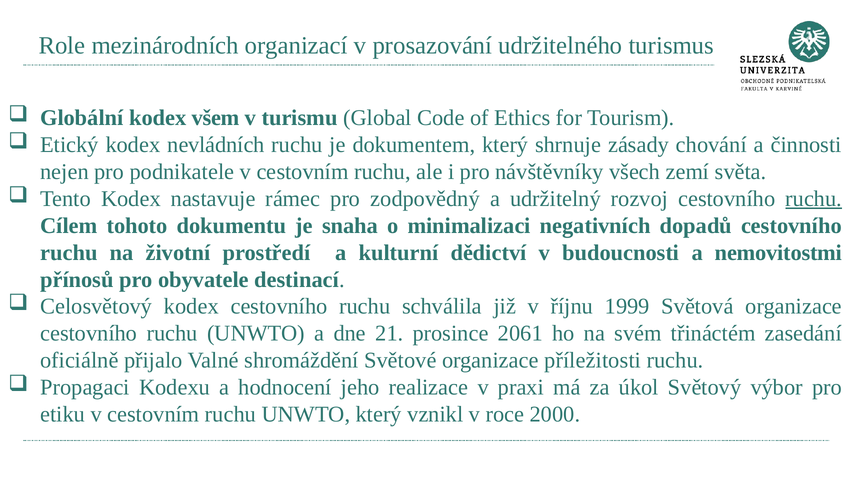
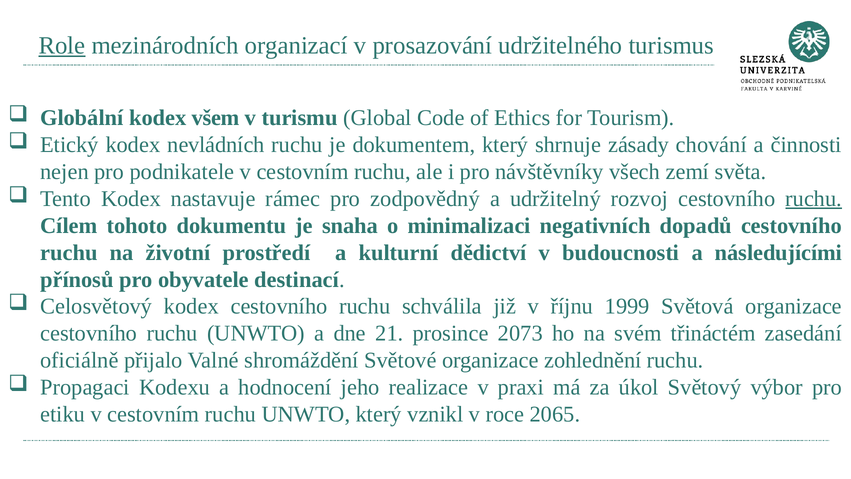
Role underline: none -> present
nemovitostmi: nemovitostmi -> následujícími
2061: 2061 -> 2073
příležitosti: příležitosti -> zohlednění
2000: 2000 -> 2065
